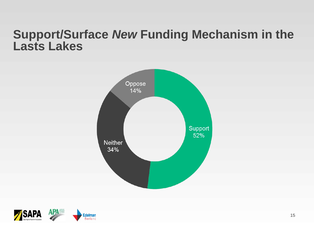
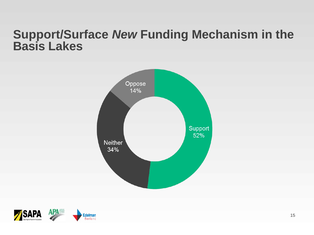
Lasts: Lasts -> Basis
